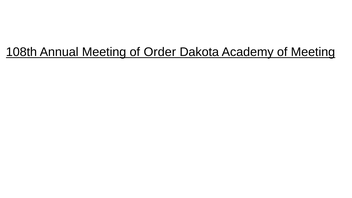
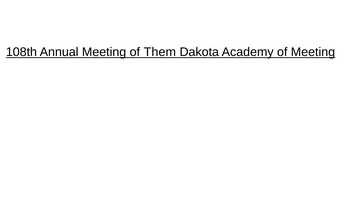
Order: Order -> Them
